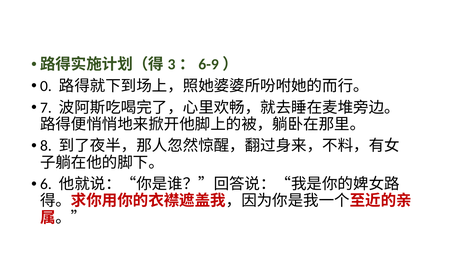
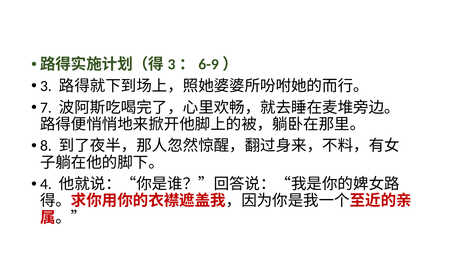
0: 0 -> 3
6: 6 -> 4
